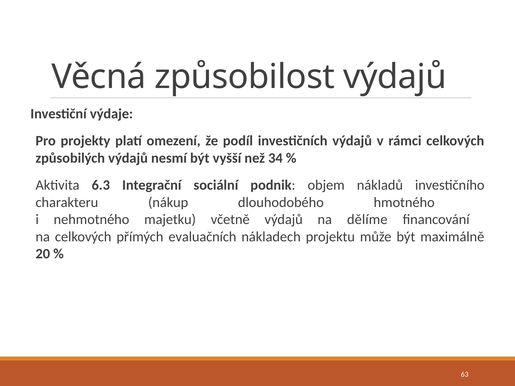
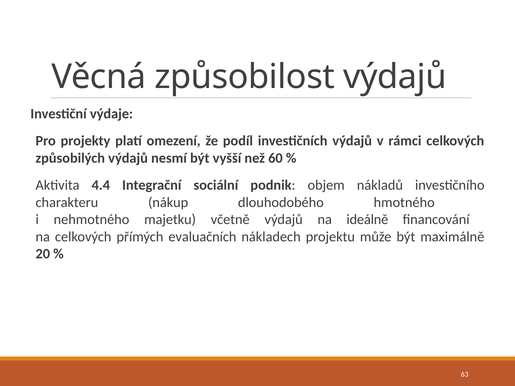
34: 34 -> 60
6.3: 6.3 -> 4.4
dělíme: dělíme -> ideálně
